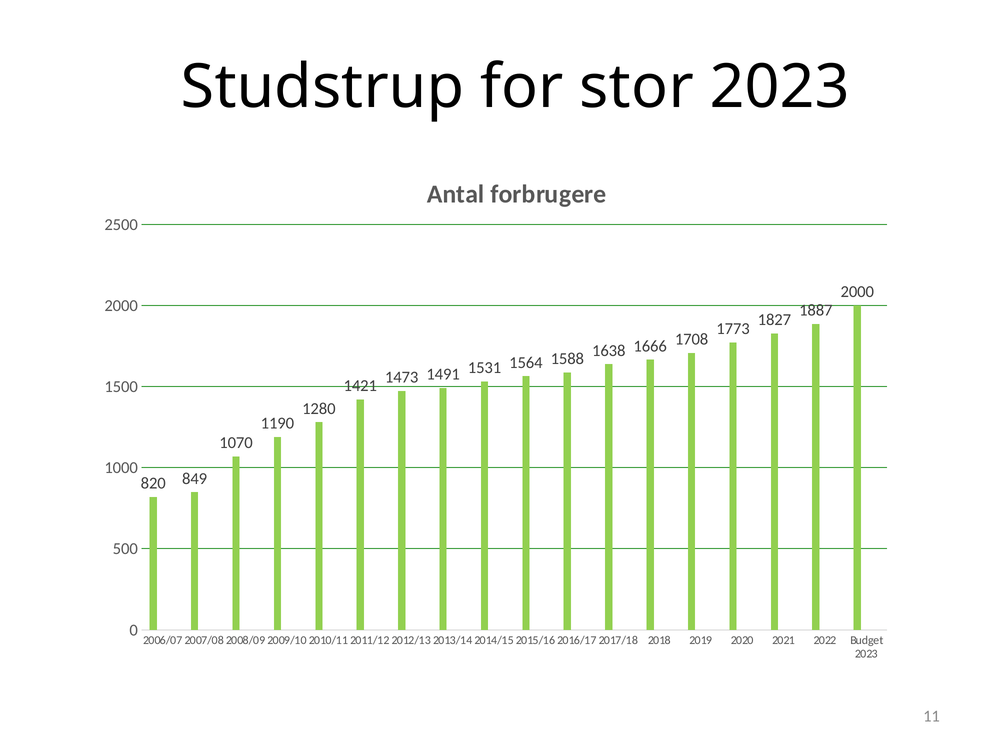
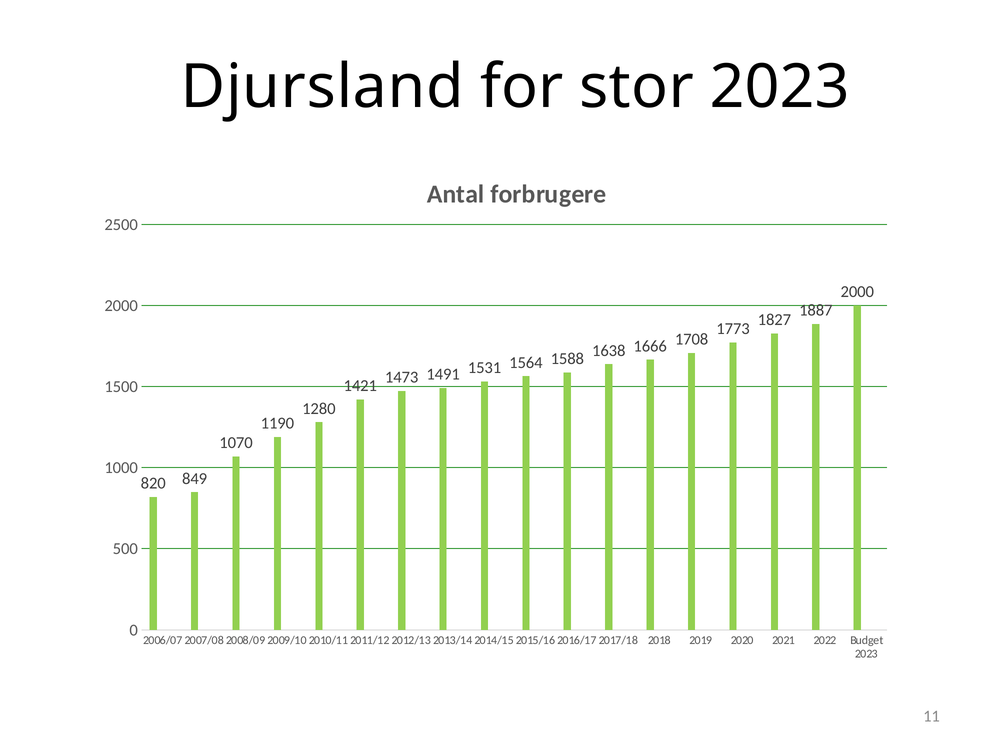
Studstrup: Studstrup -> Djursland
